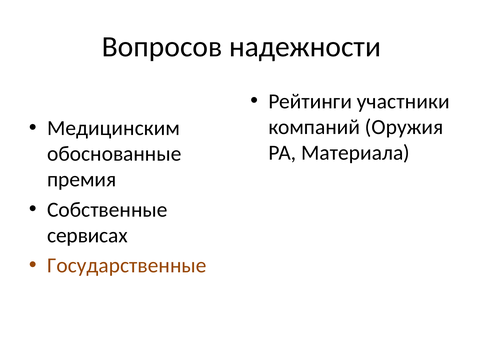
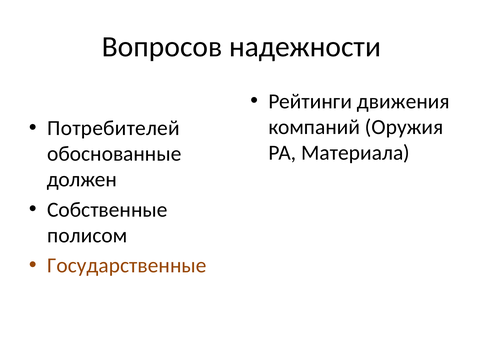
участники: участники -> движения
Медицинским: Медицинским -> Потребителей
премия: премия -> должен
сервисах: сервисах -> полисом
